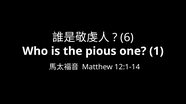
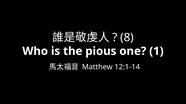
6: 6 -> 8
